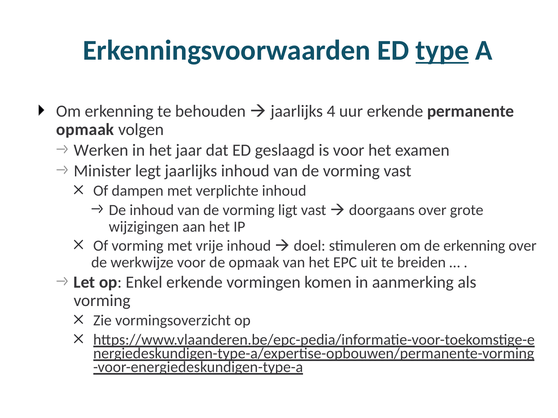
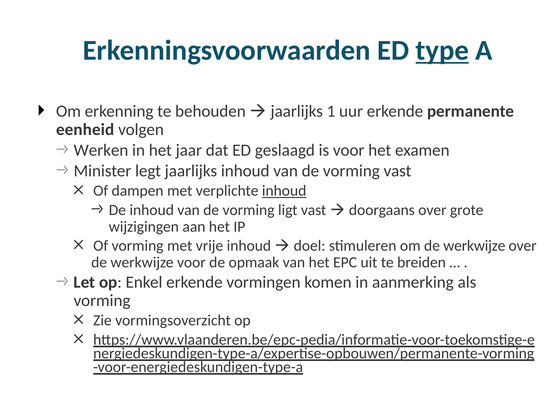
4: 4 -> 1
opmaak at (85, 130): opmaak -> eenheid
inhoud at (284, 191) underline: none -> present
om de erkenning: erkenning -> werkwijze
